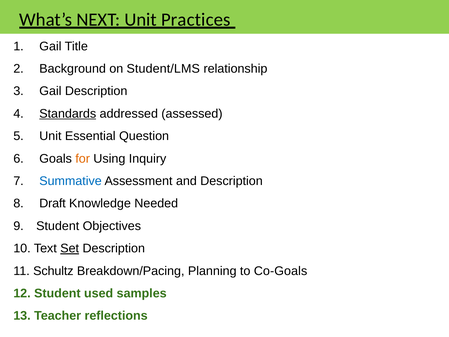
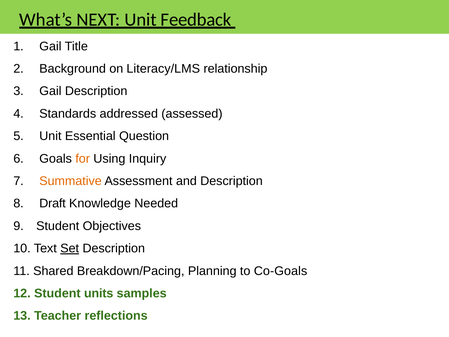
Practices: Practices -> Feedback
Student/LMS: Student/LMS -> Literacy/LMS
Standards underline: present -> none
Summative colour: blue -> orange
Schultz: Schultz -> Shared
used: used -> units
